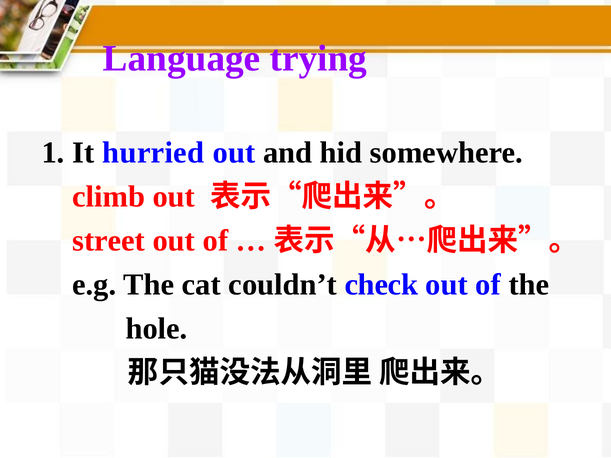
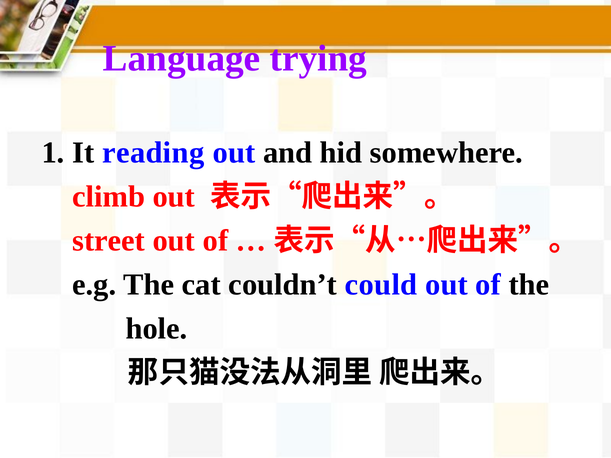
hurried: hurried -> reading
check: check -> could
